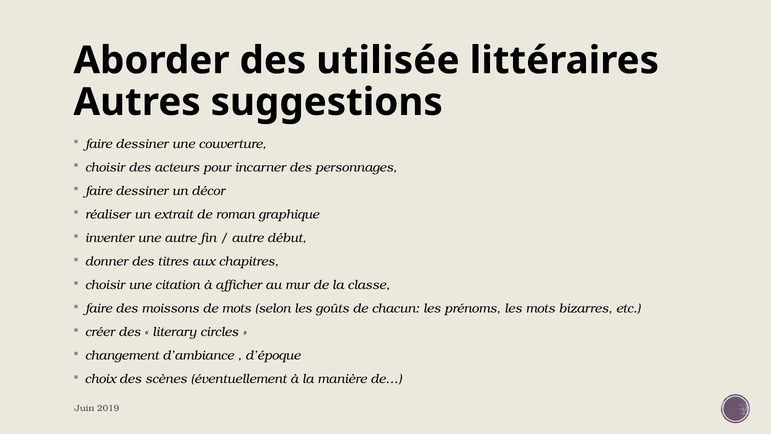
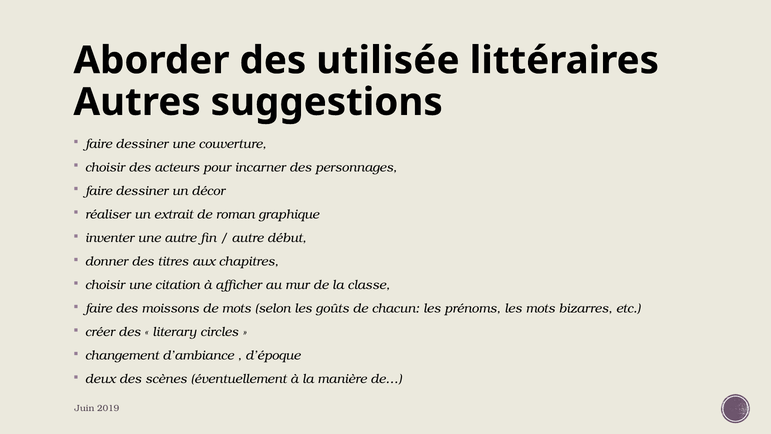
choix: choix -> deux
